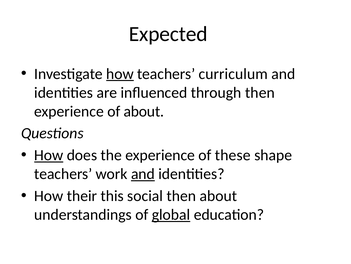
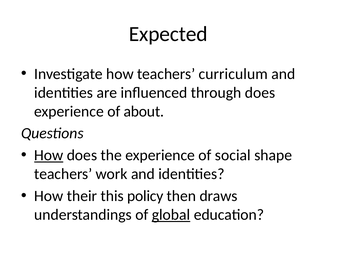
how at (120, 74) underline: present -> none
through then: then -> does
these: these -> social
and at (143, 174) underline: present -> none
social: social -> policy
then about: about -> draws
